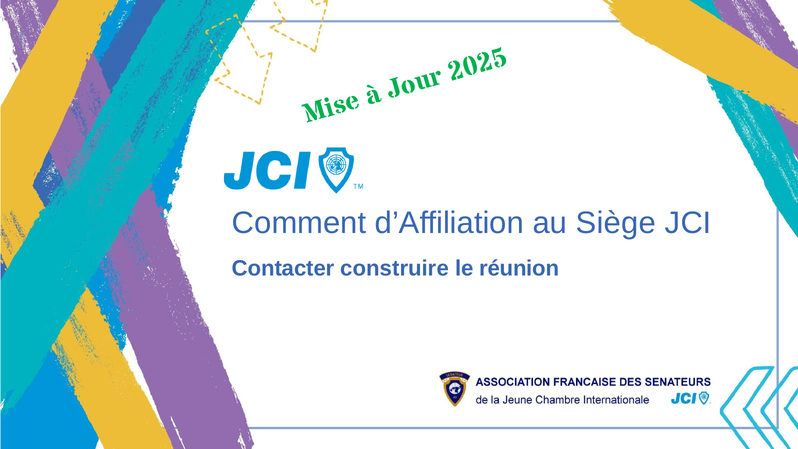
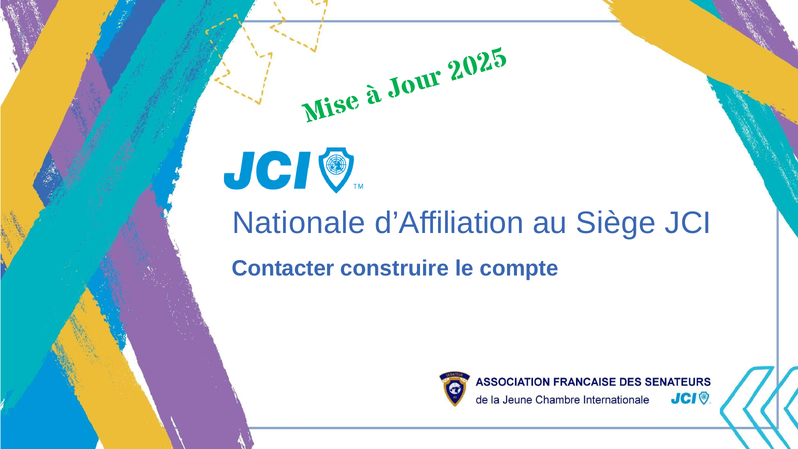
Comment: Comment -> Nationale
réunion: réunion -> compte
